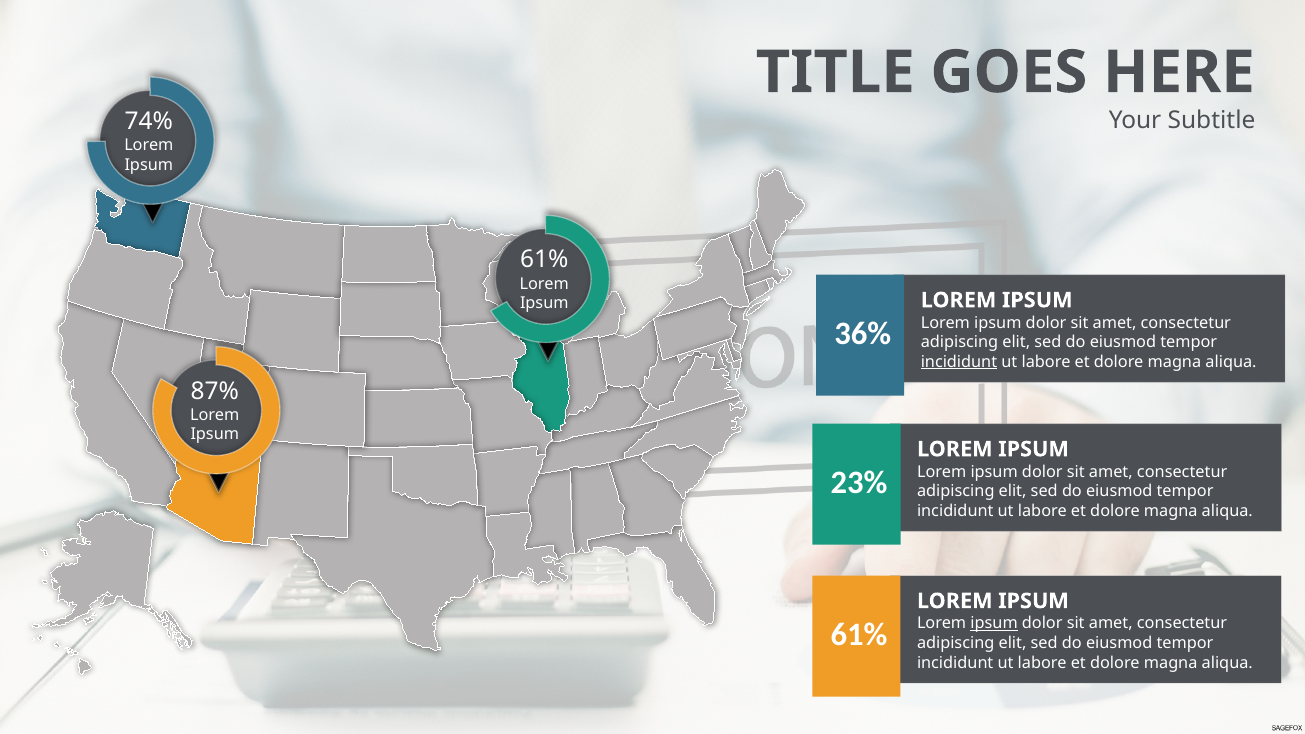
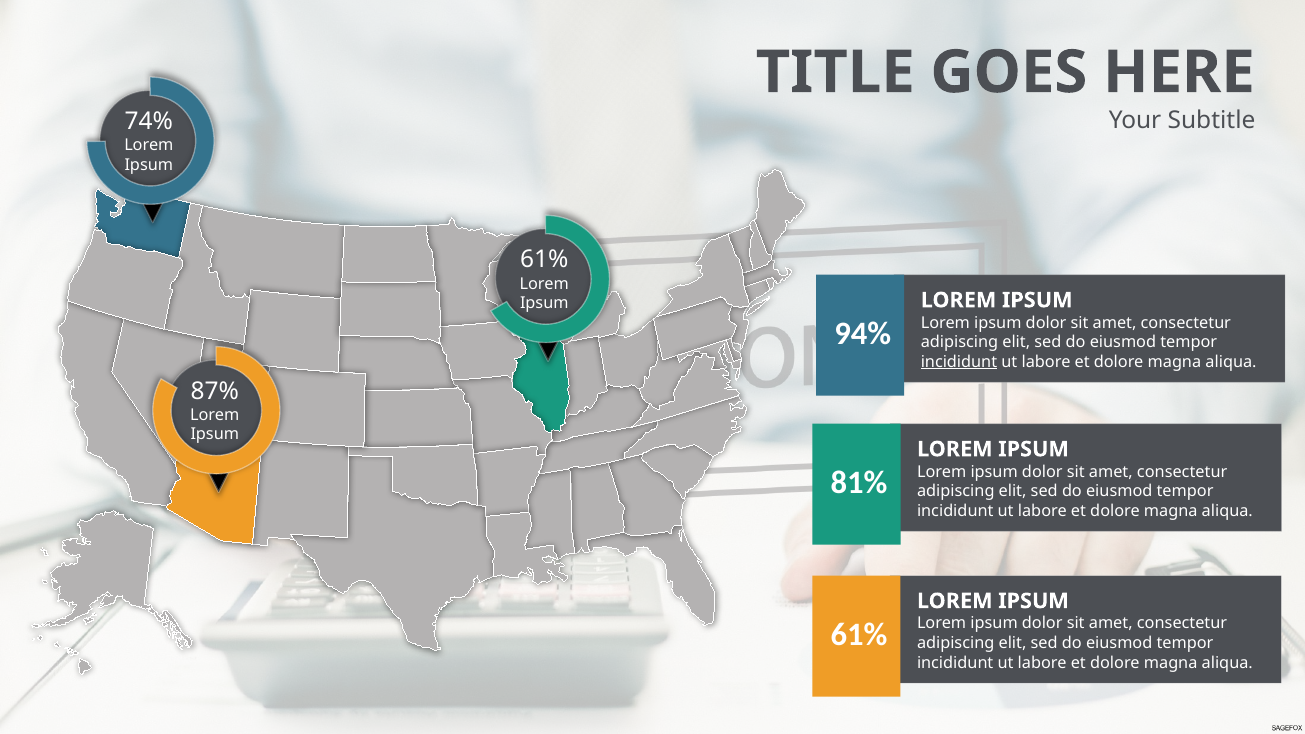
36%: 36% -> 94%
23%: 23% -> 81%
ipsum at (994, 624) underline: present -> none
